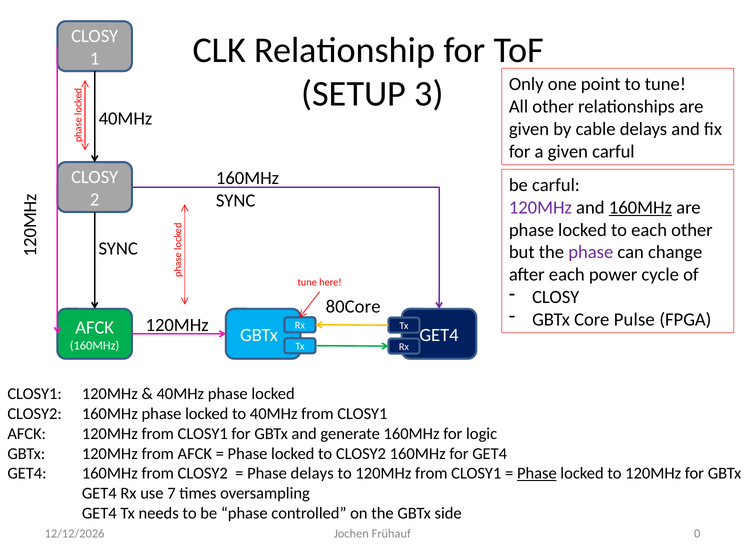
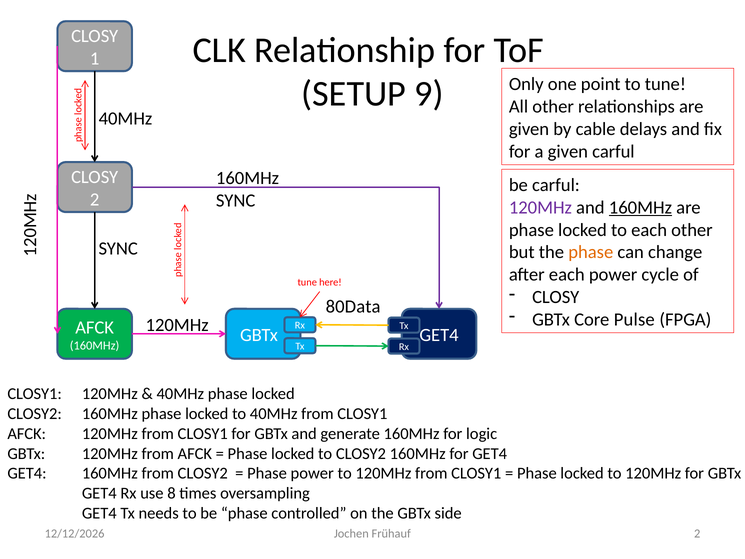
3: 3 -> 9
phase at (591, 252) colour: purple -> orange
80Core: 80Core -> 80Data
Phase delays: delays -> power
Phase at (537, 473) underline: present -> none
7: 7 -> 8
Frühauf 0: 0 -> 2
